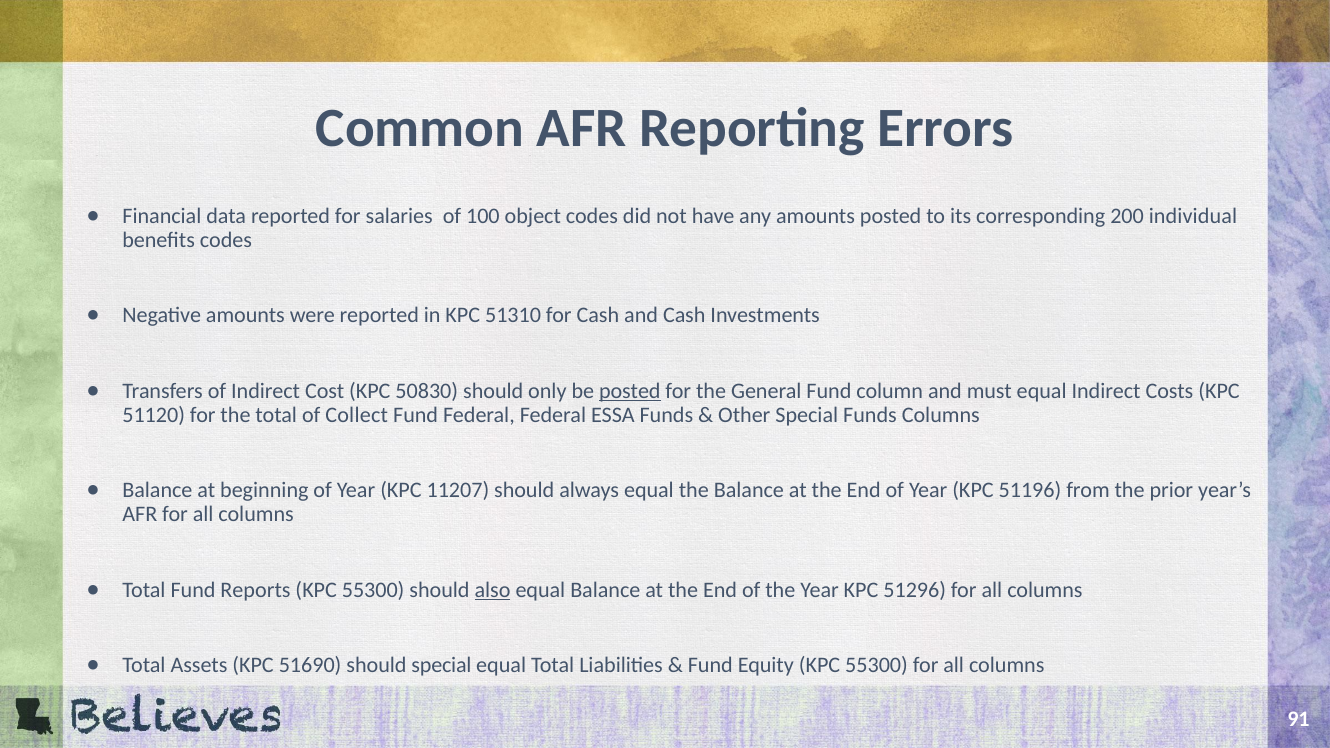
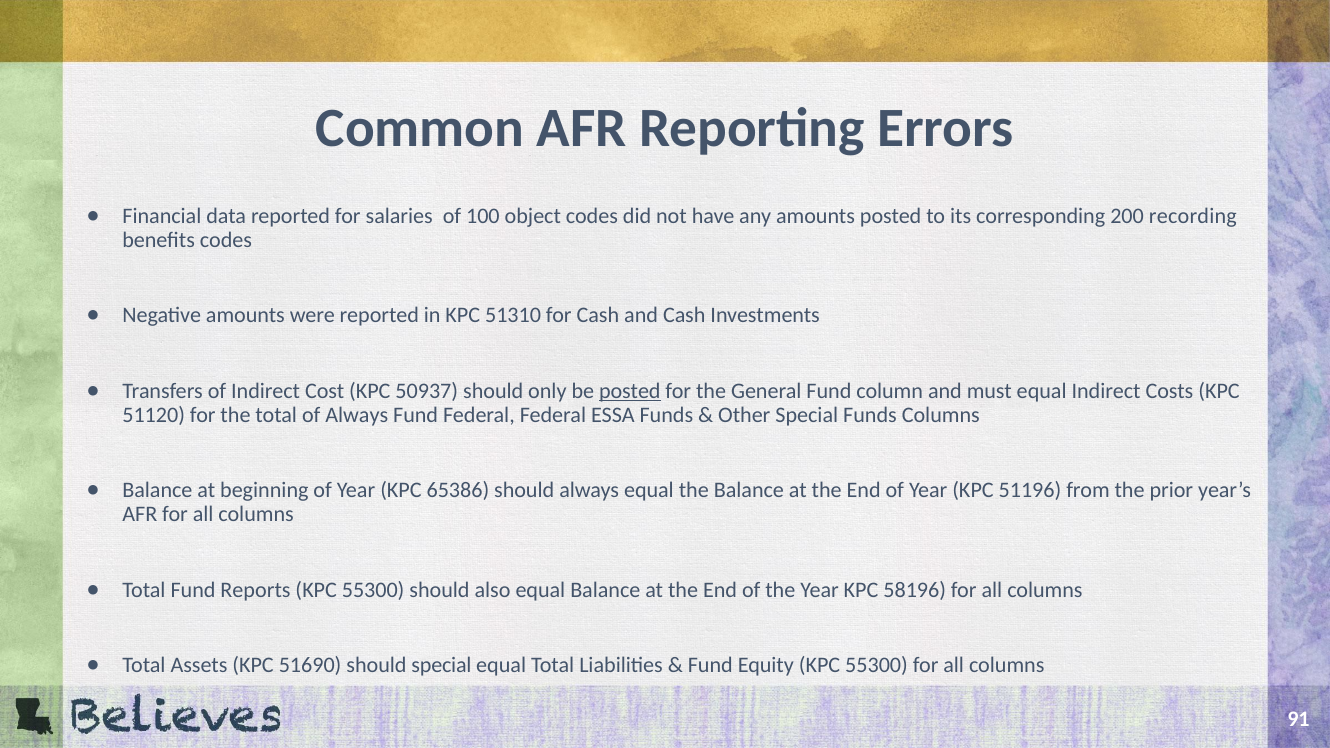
individual: individual -> recording
50830: 50830 -> 50937
of Collect: Collect -> Always
11207: 11207 -> 65386
also underline: present -> none
51296: 51296 -> 58196
